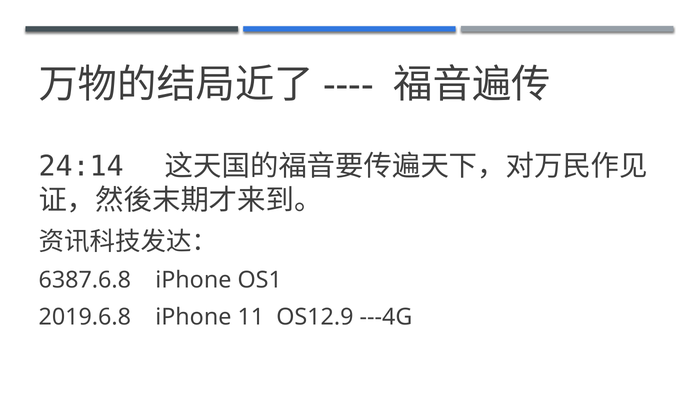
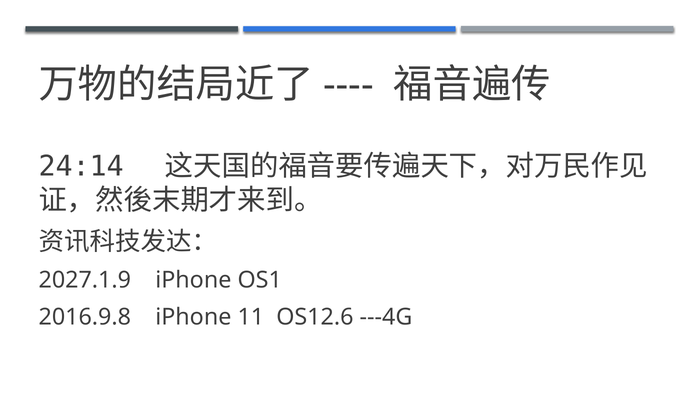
6387.6.8: 6387.6.8 -> 2027.1.9
2019.6.8: 2019.6.8 -> 2016.9.8
OS12.9: OS12.9 -> OS12.6
